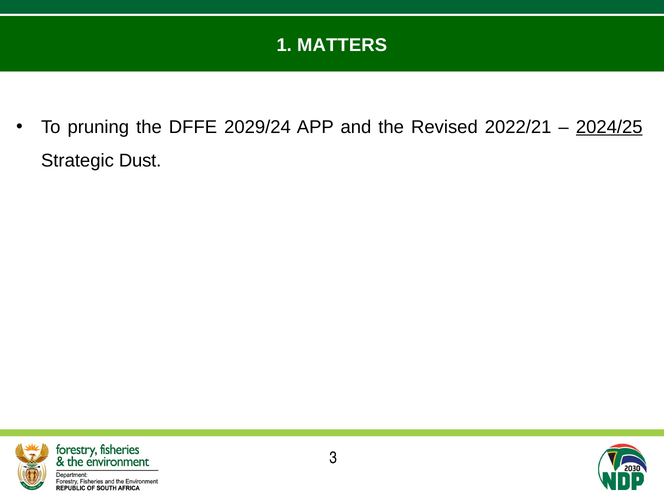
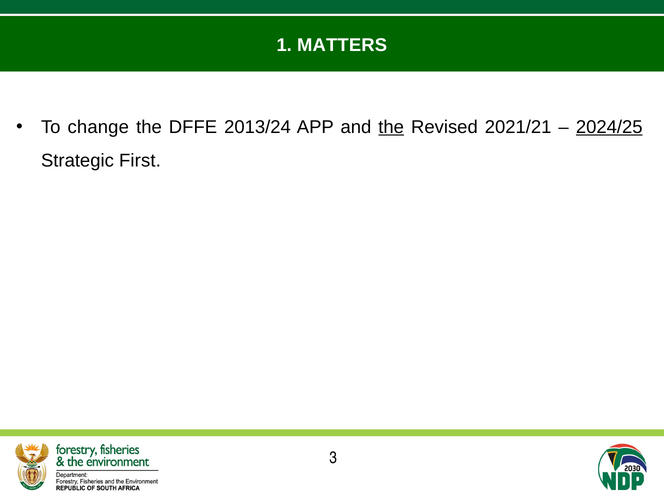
pruning: pruning -> change
2029/24: 2029/24 -> 2013/24
the at (391, 127) underline: none -> present
2022/21: 2022/21 -> 2021/21
Dust: Dust -> First
